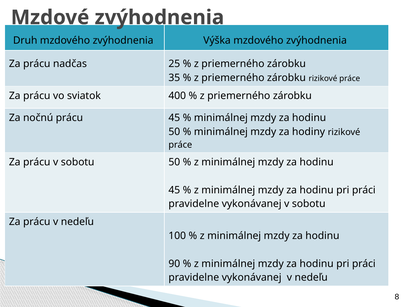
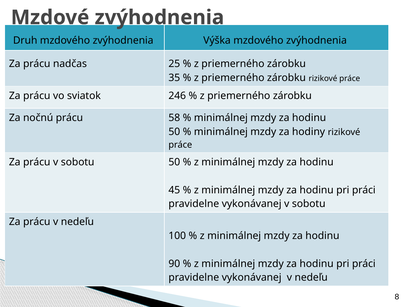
400: 400 -> 246
prácu 45: 45 -> 58
